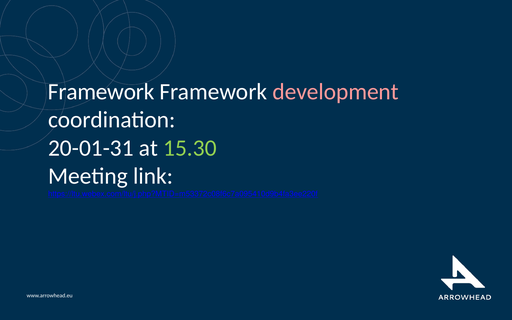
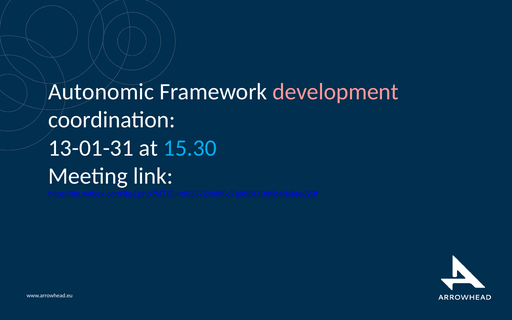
Framework at (101, 92): Framework -> Autonomic
20-01-31: 20-01-31 -> 13-01-31
15.30 colour: light green -> light blue
